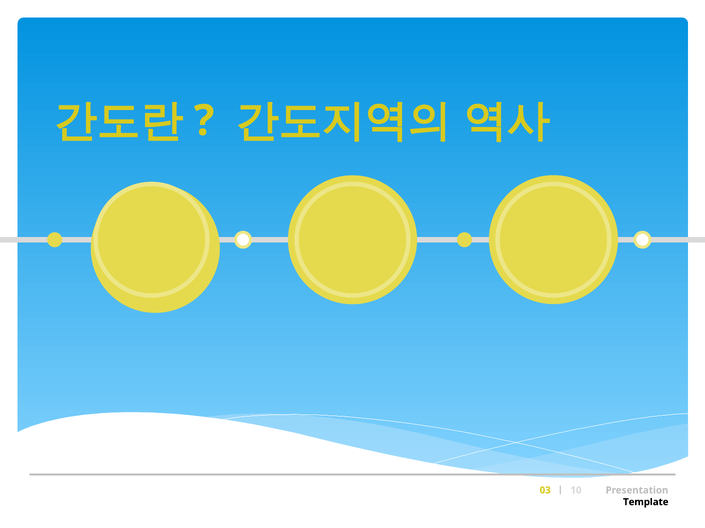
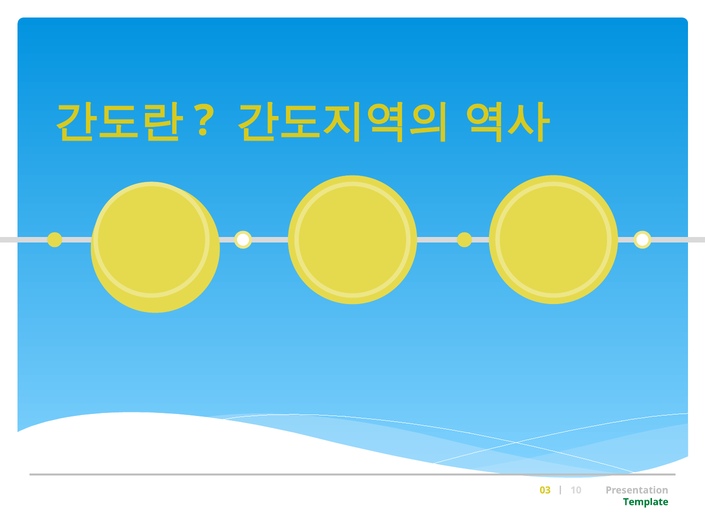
Template colour: black -> green
